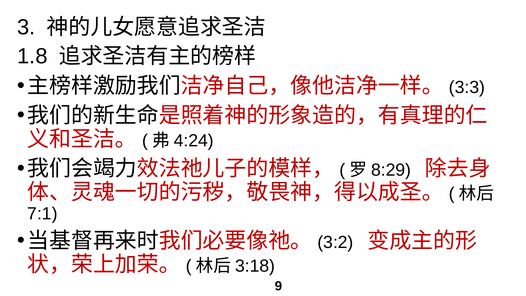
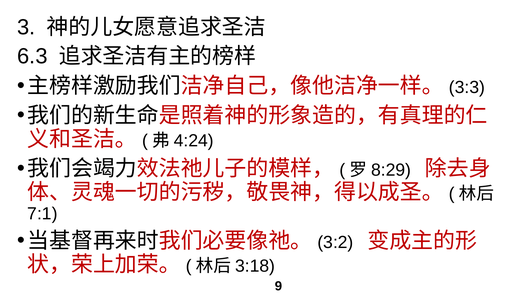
1.8: 1.8 -> 6.3
